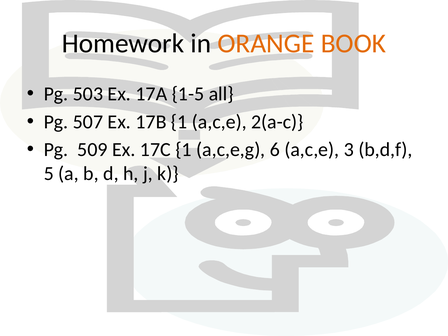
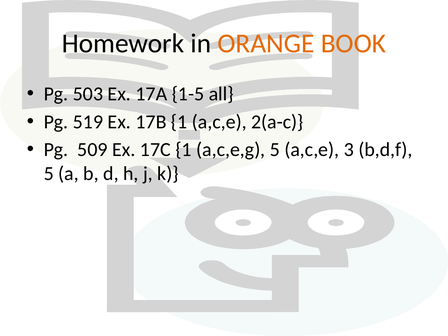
507: 507 -> 519
a,c,e,g 6: 6 -> 5
